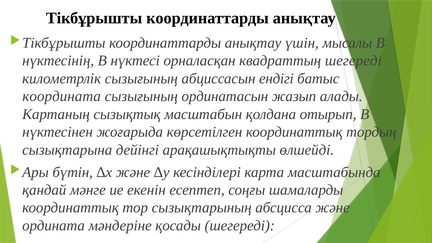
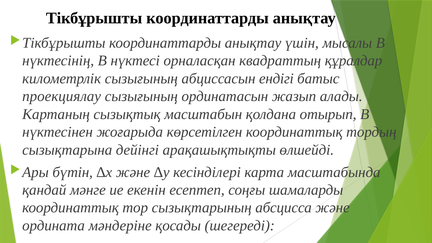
квадраттың шегереді: шегереді -> құралдар
координата: координата -> проекциялау
